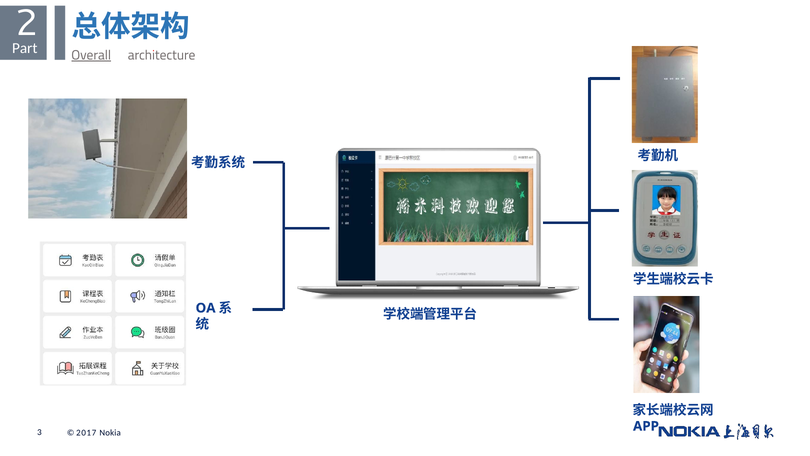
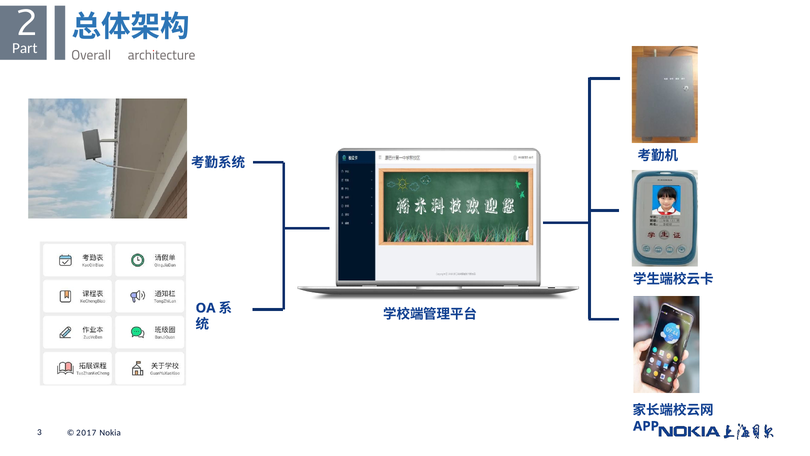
Overall underline: present -> none
